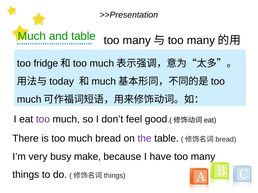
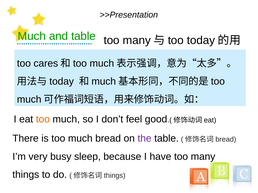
many at (201, 40): many -> today
fridge: fridge -> cares
too at (43, 119) colour: purple -> orange
make: make -> sleep
